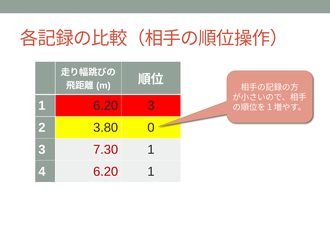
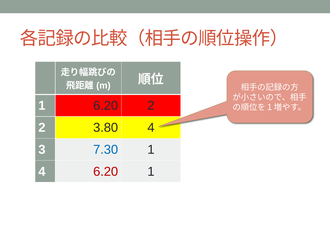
6.20 3: 3 -> 2
3.80 0: 0 -> 4
7.30 colour: red -> blue
